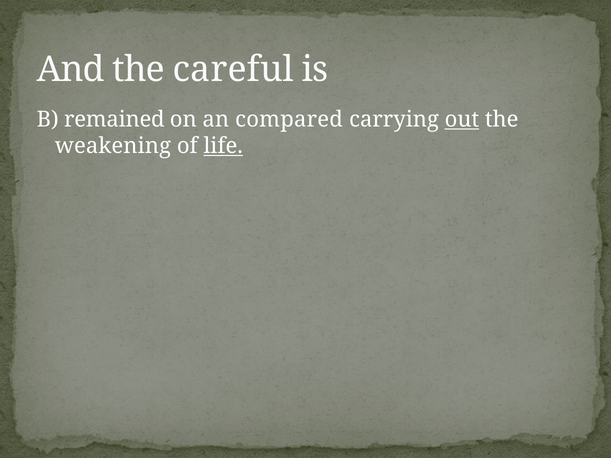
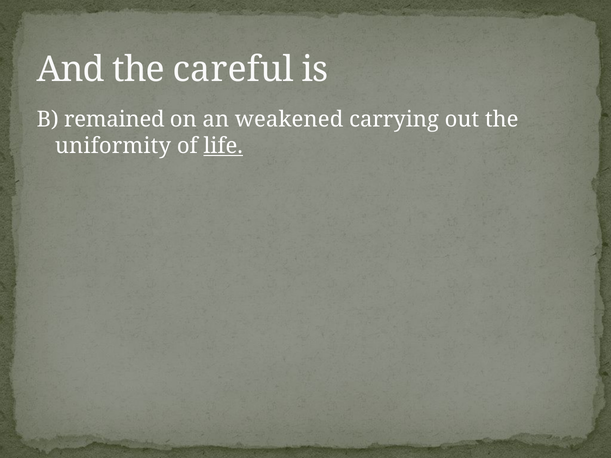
compared: compared -> weakened
out underline: present -> none
weakening: weakening -> uniformity
